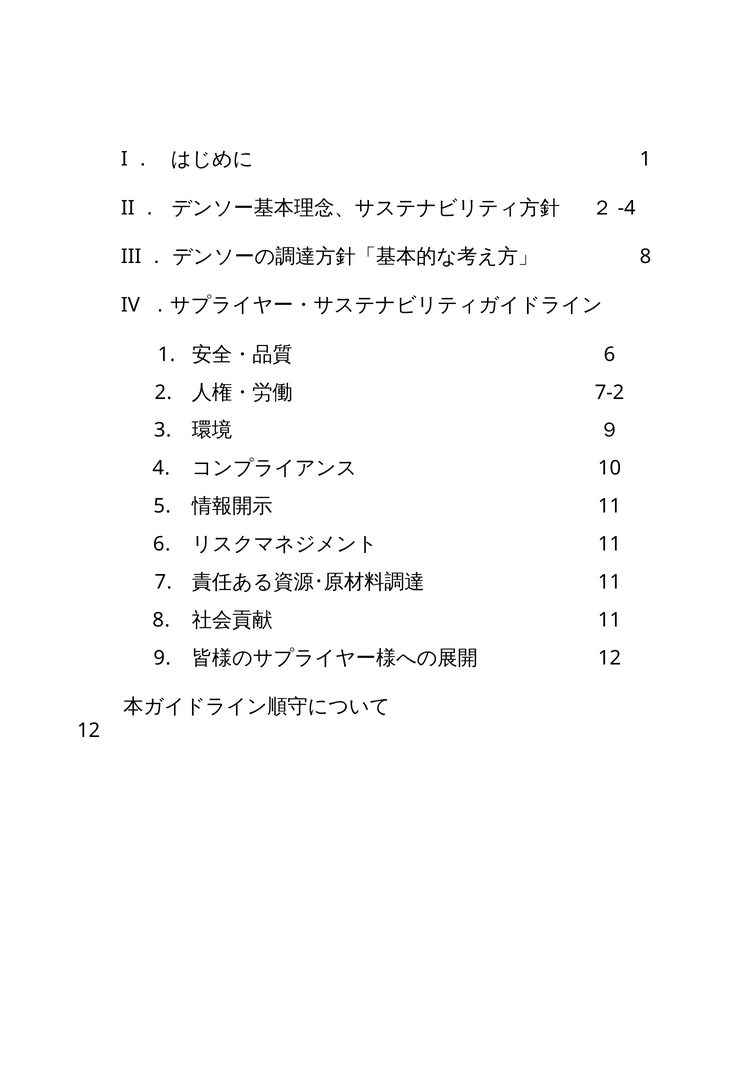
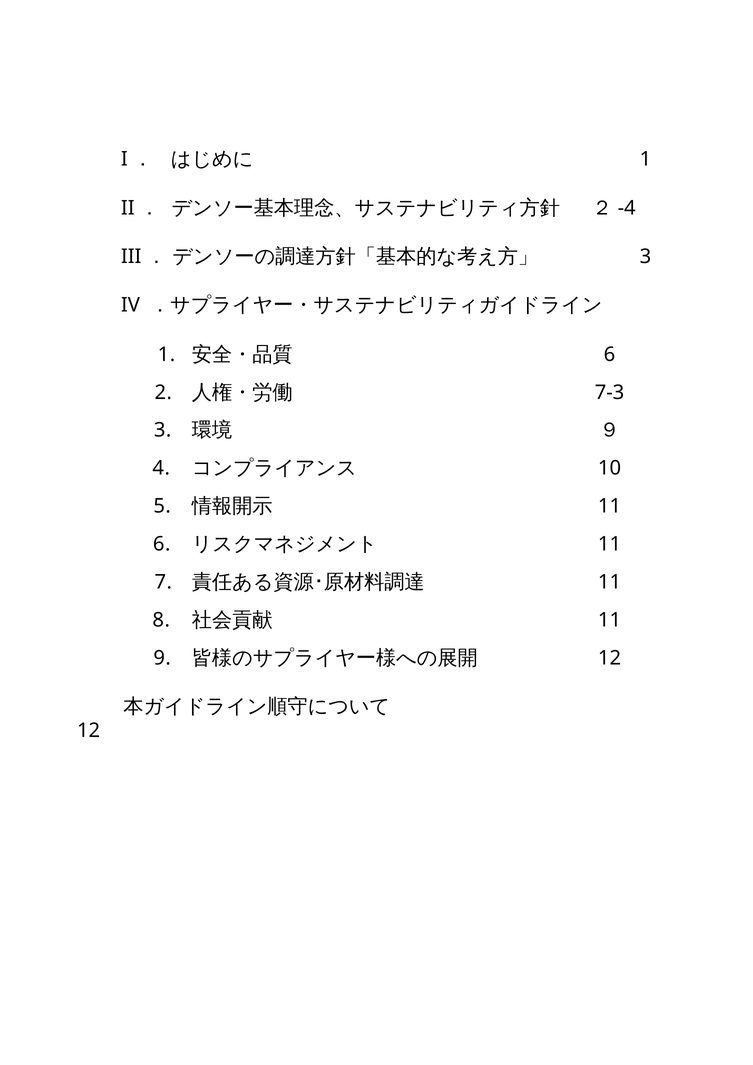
8 at (645, 256): 8 -> 3
7-2: 7-2 -> 7-3
